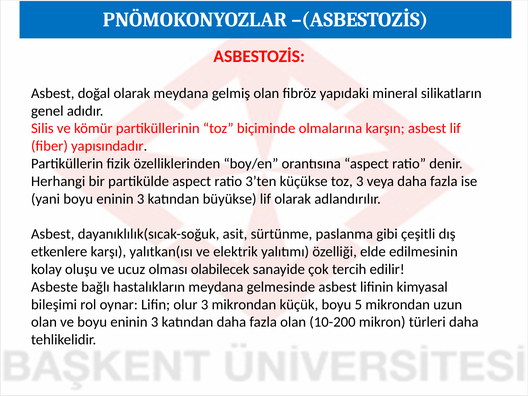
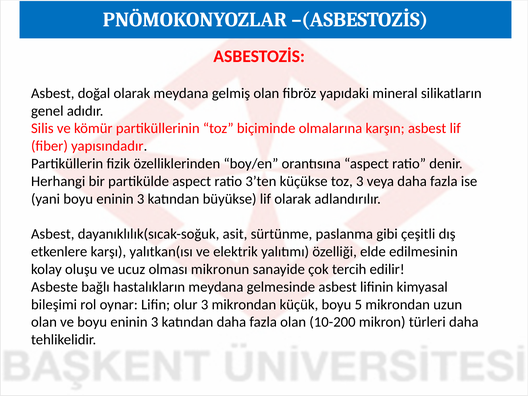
olabilecek: olabilecek -> mikronun
